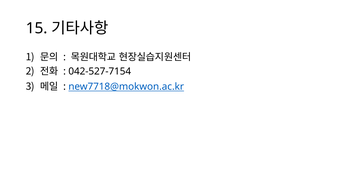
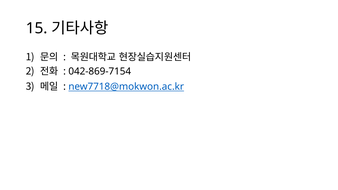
042-527-7154: 042-527-7154 -> 042-869-7154
